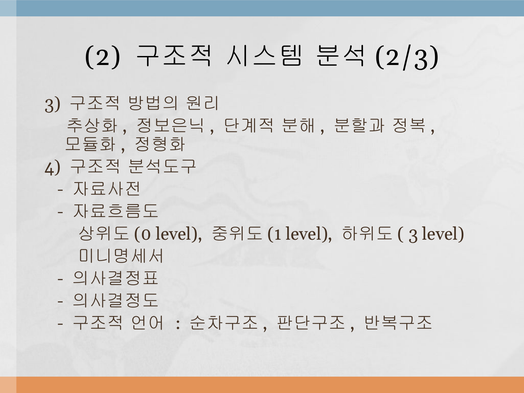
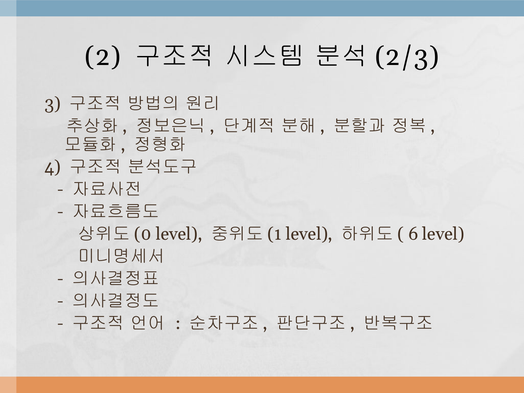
3 at (413, 234): 3 -> 6
